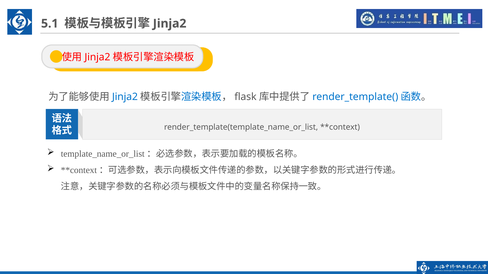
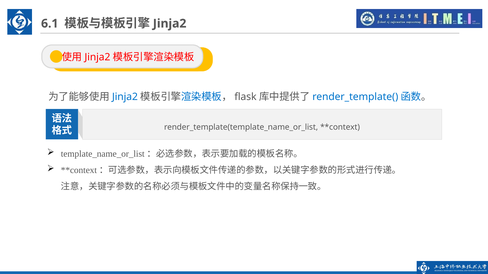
5.1: 5.1 -> 6.1
